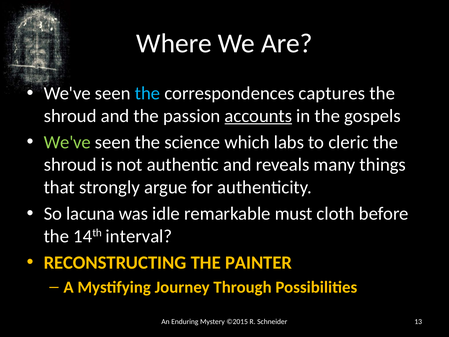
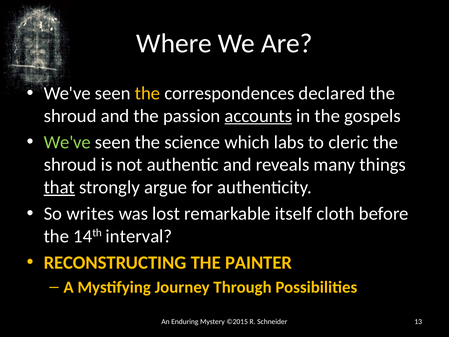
the at (148, 93) colour: light blue -> yellow
captures: captures -> declared
that underline: none -> present
lacuna: lacuna -> writes
idle: idle -> lost
must: must -> itself
